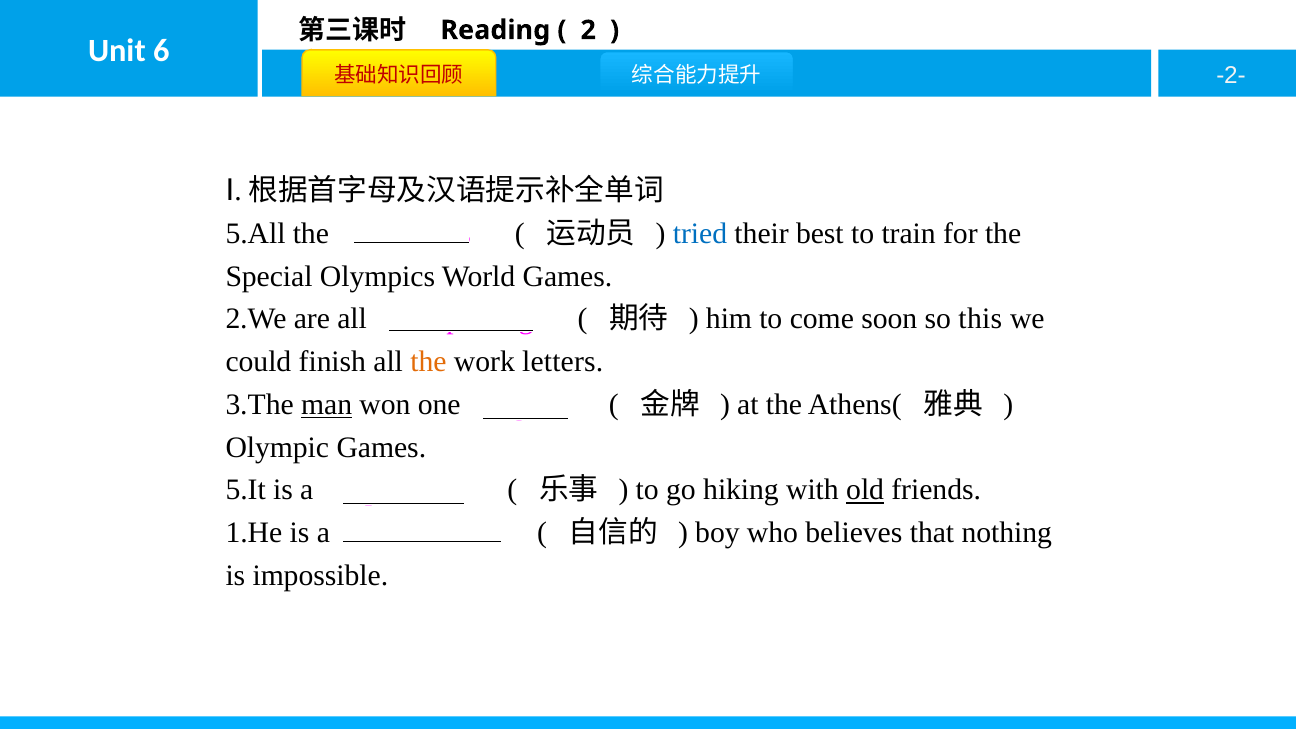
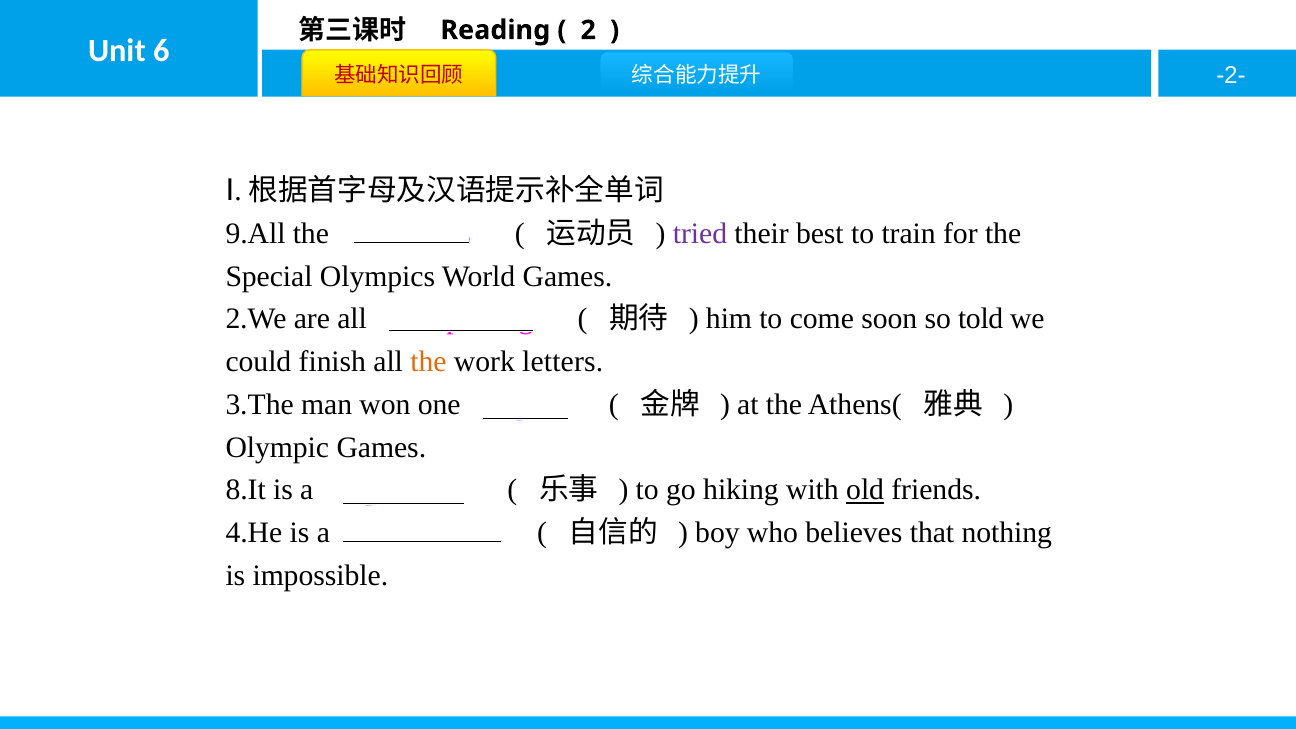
5.All: 5.All -> 9.All
tried colour: blue -> purple
this: this -> told
man underline: present -> none
5.It: 5.It -> 8.It
1.He: 1.He -> 4.He
